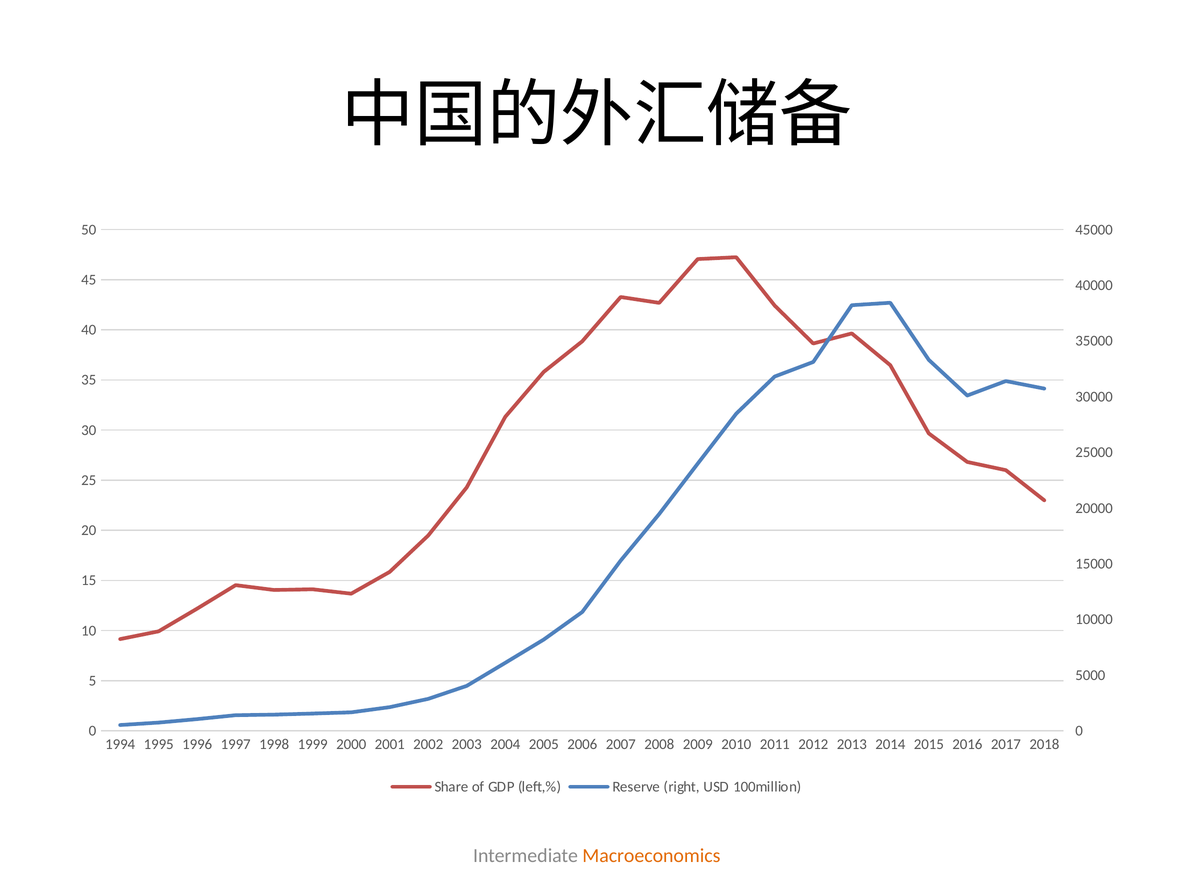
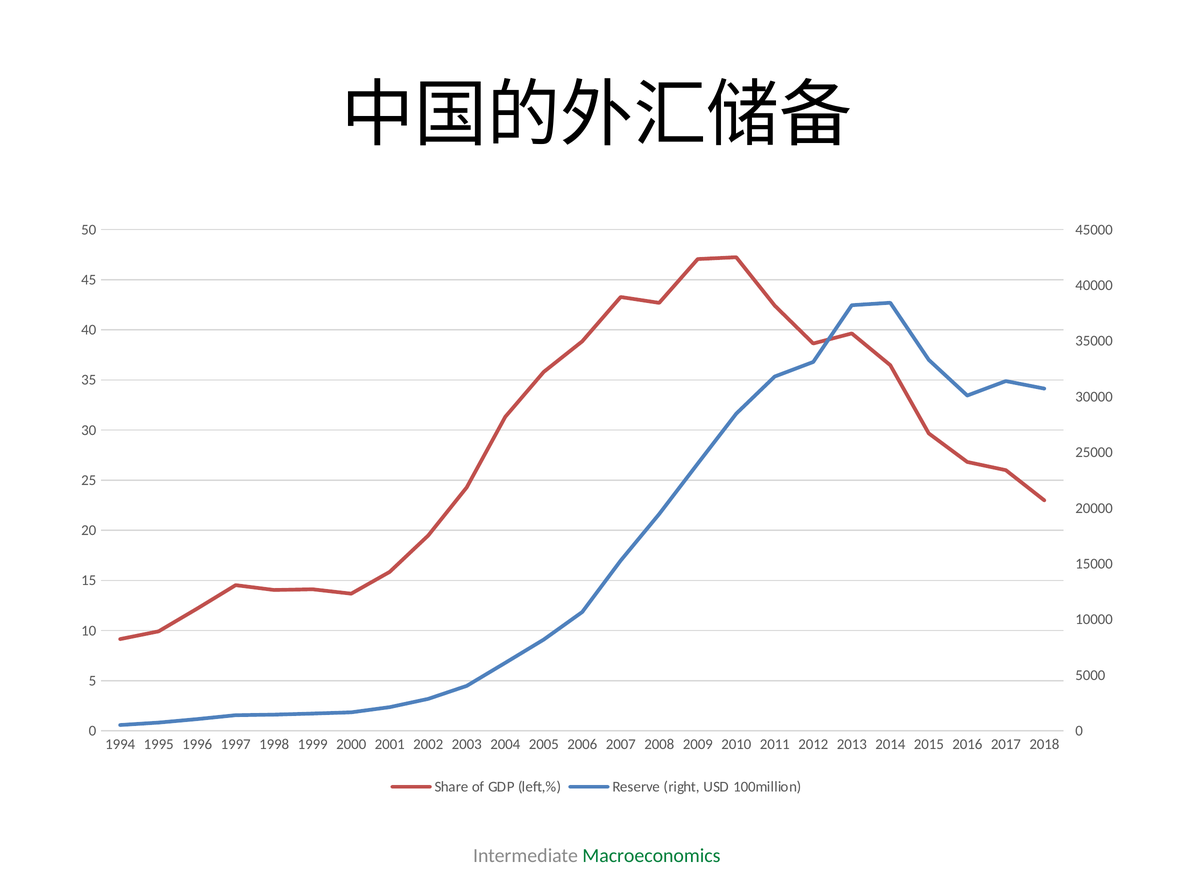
Macroeconomics colour: orange -> green
